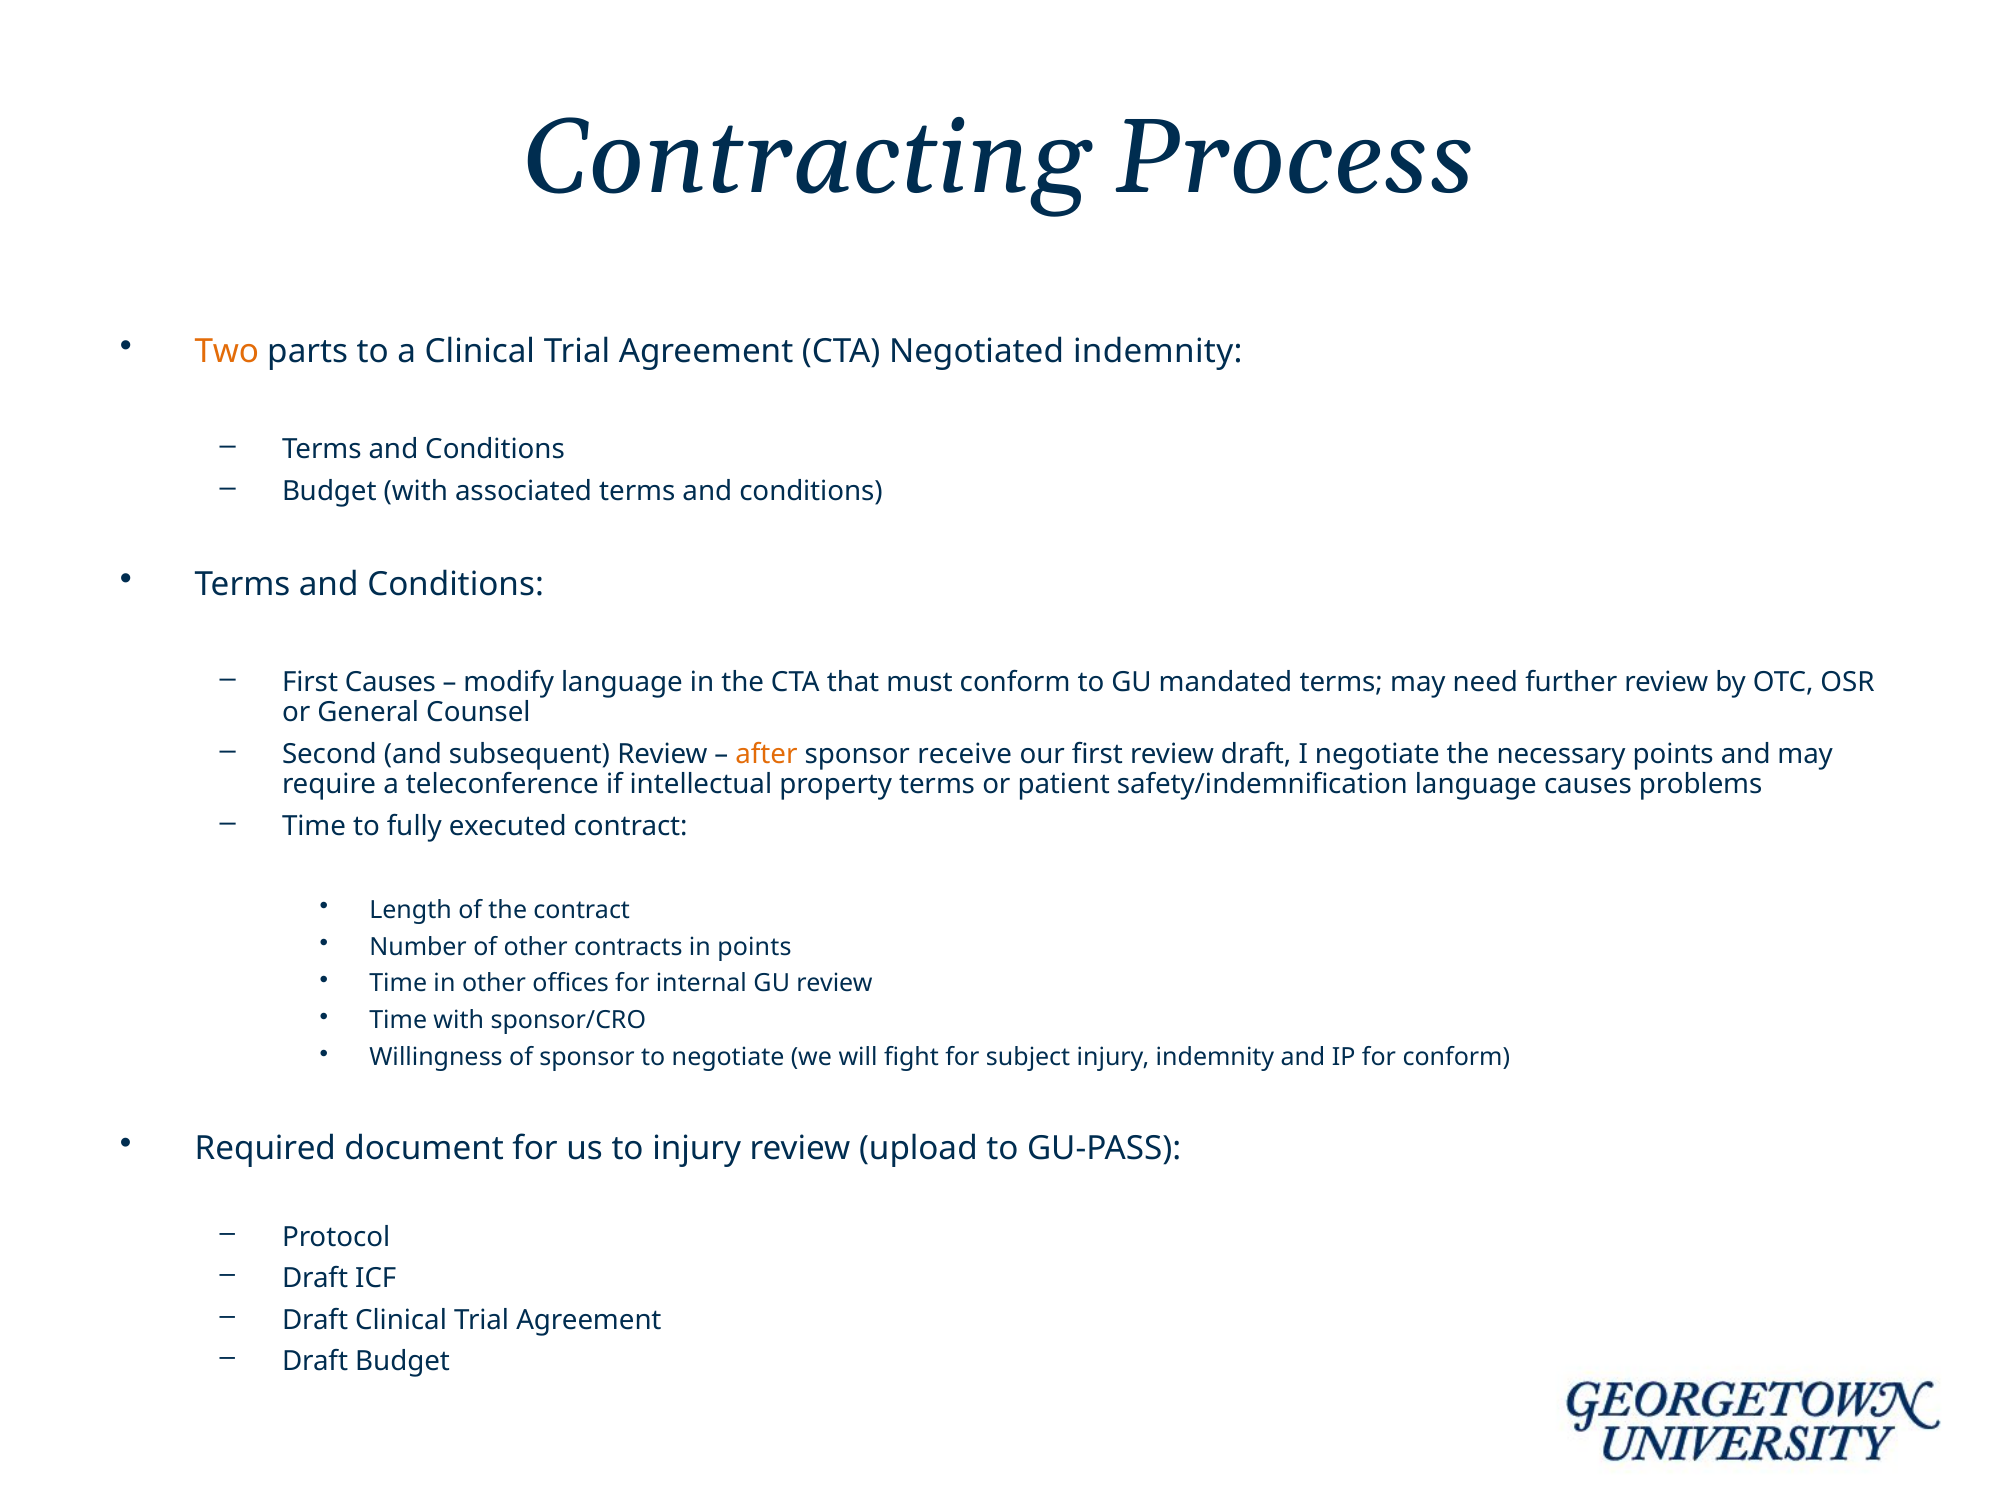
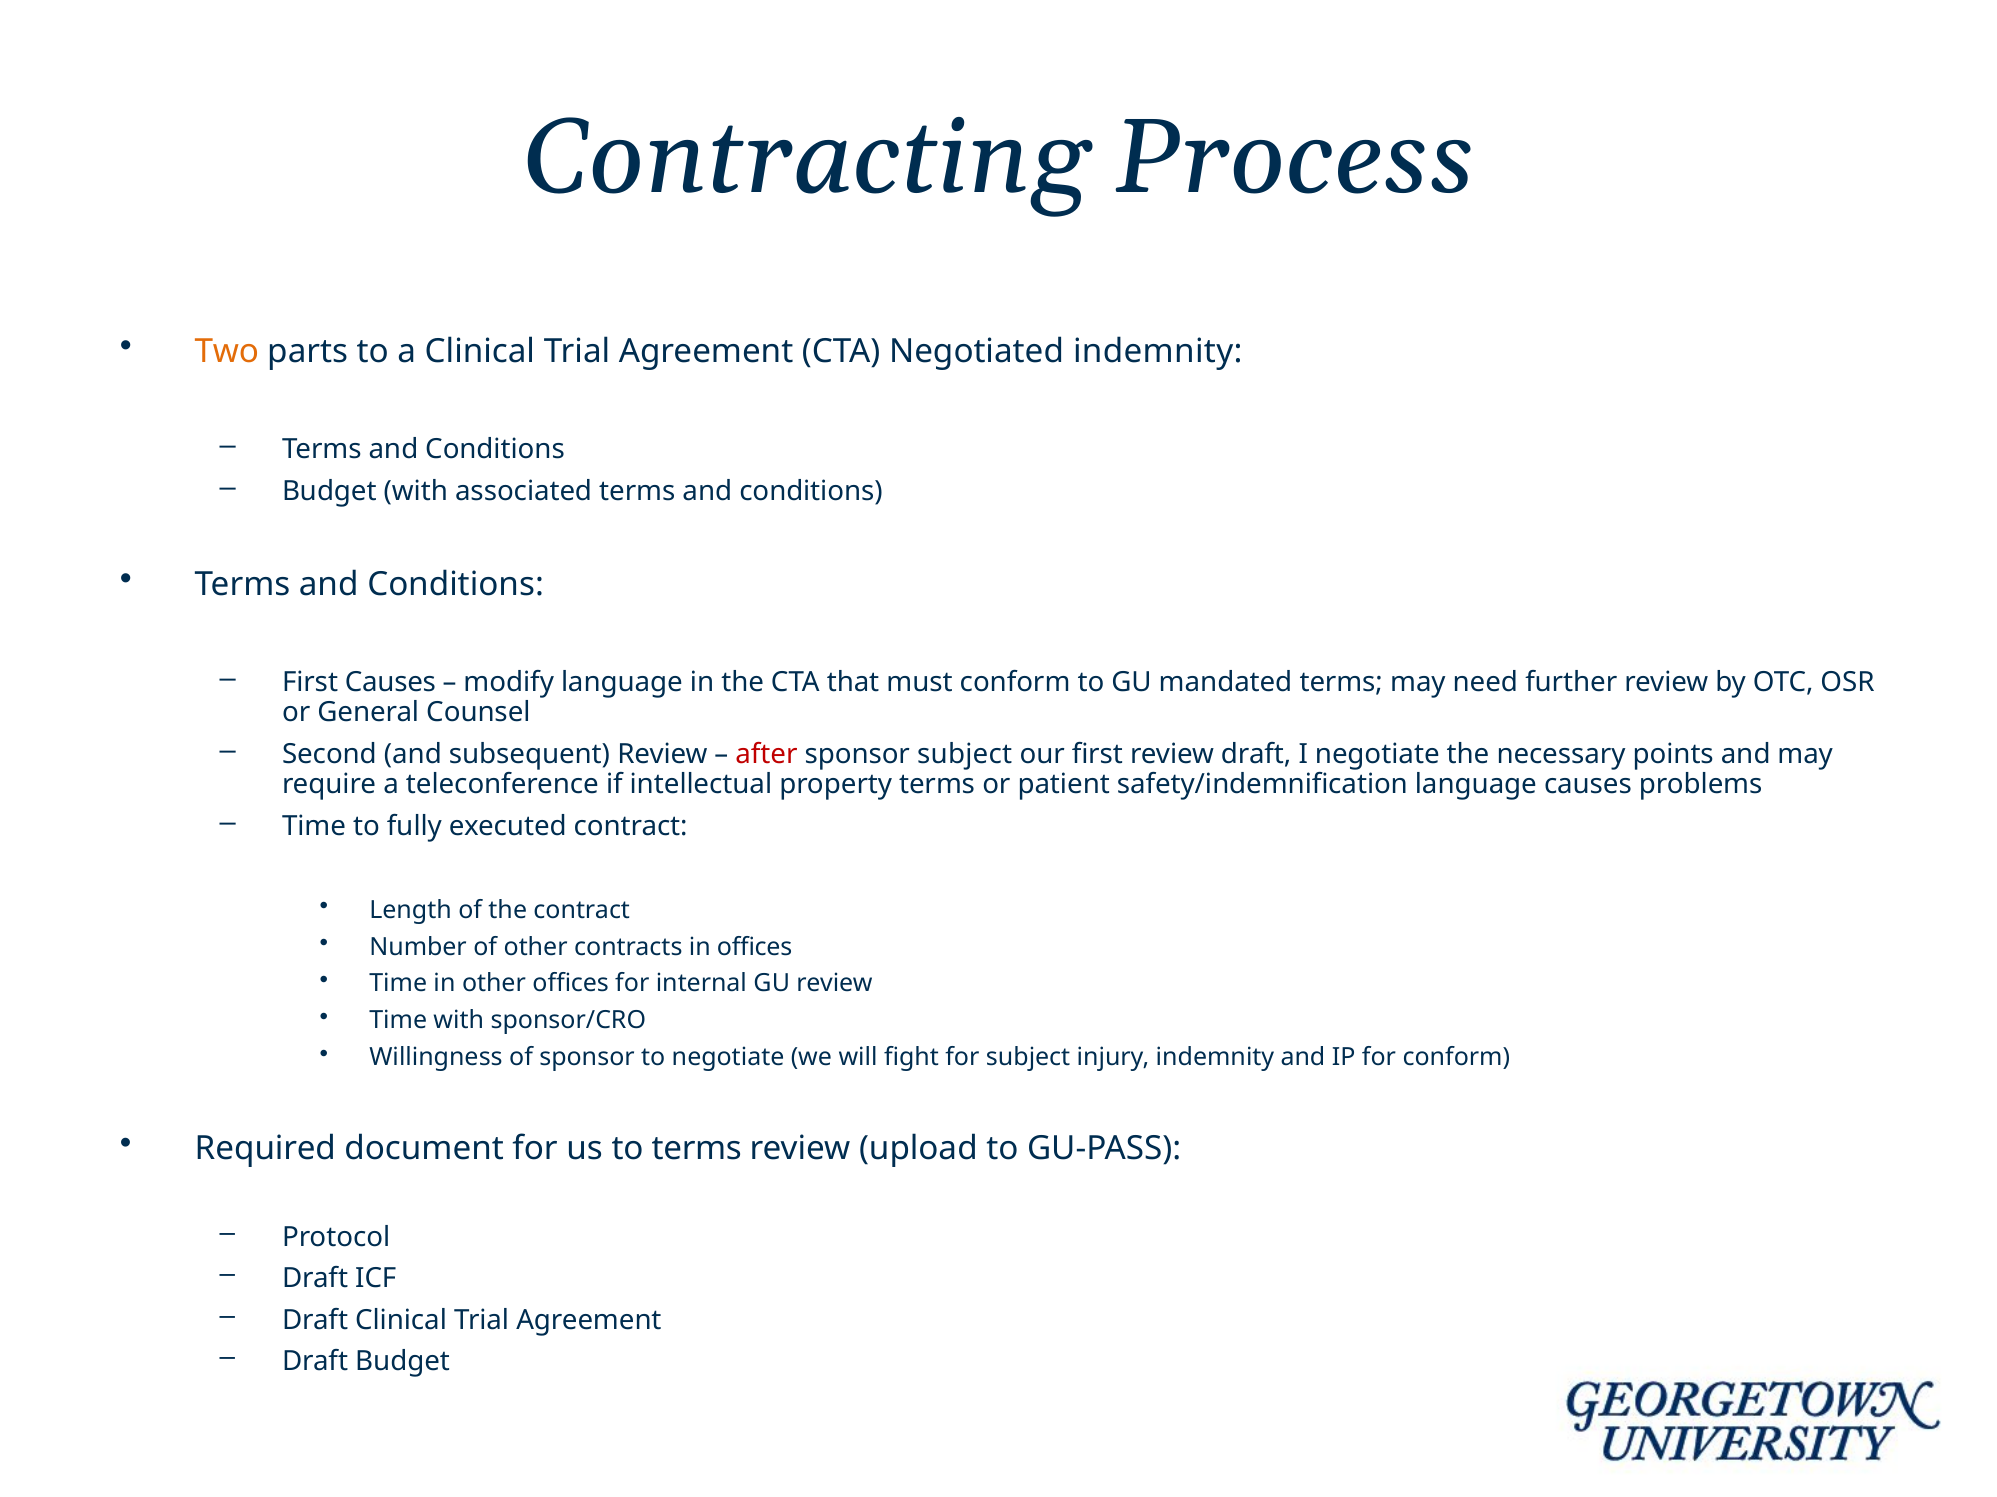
after colour: orange -> red
sponsor receive: receive -> subject
in points: points -> offices
to injury: injury -> terms
